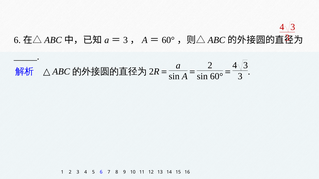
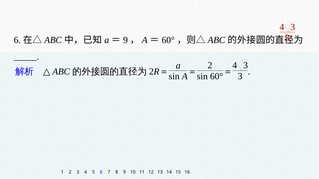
3 at (125, 40): 3 -> 9
